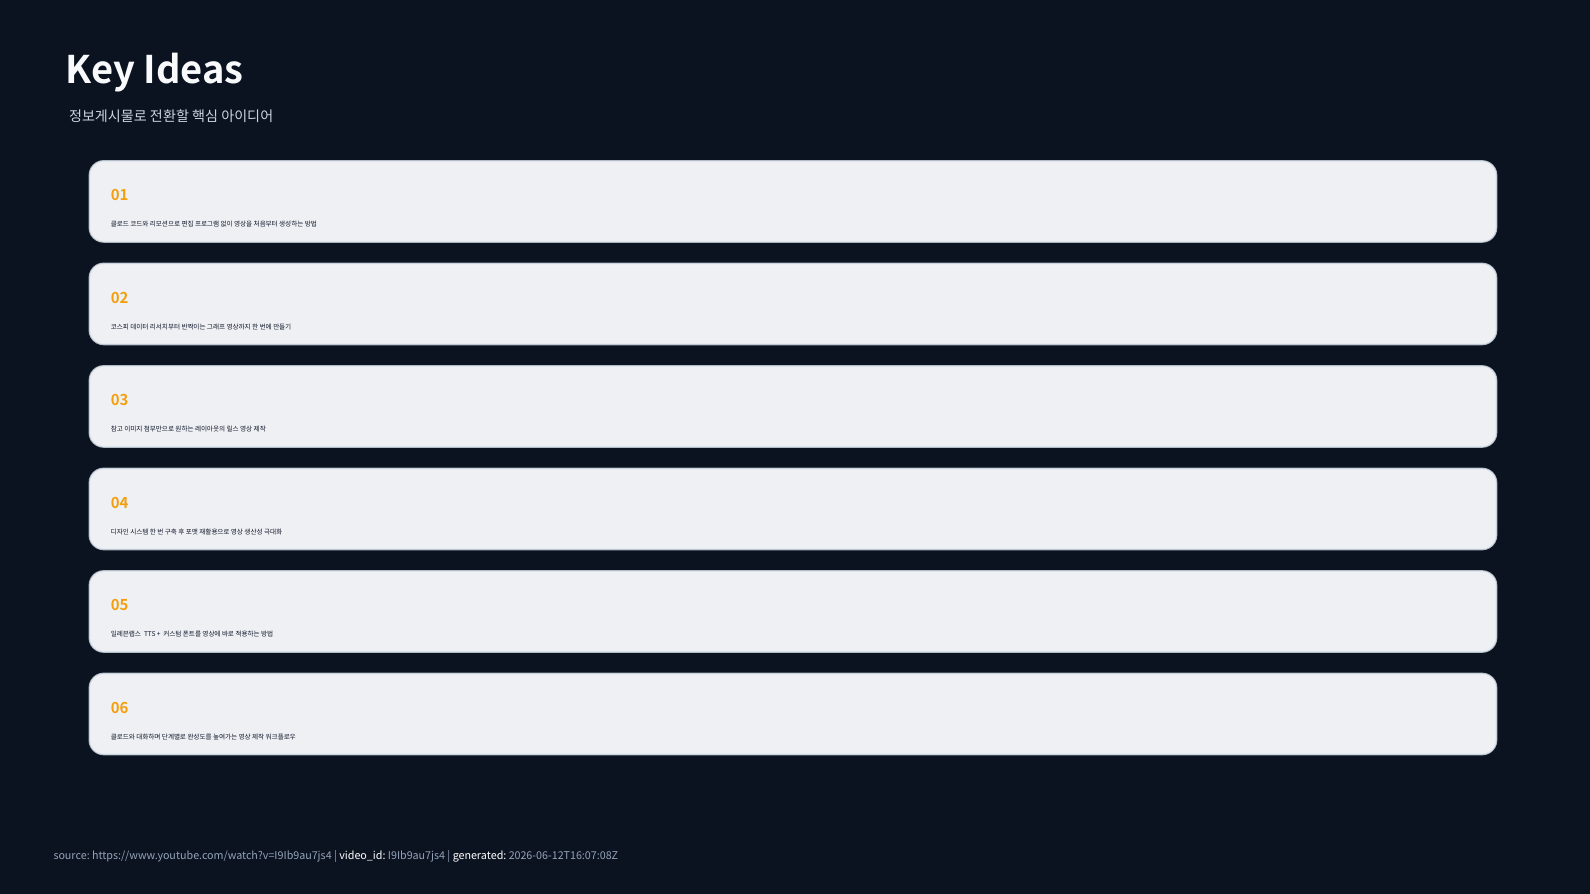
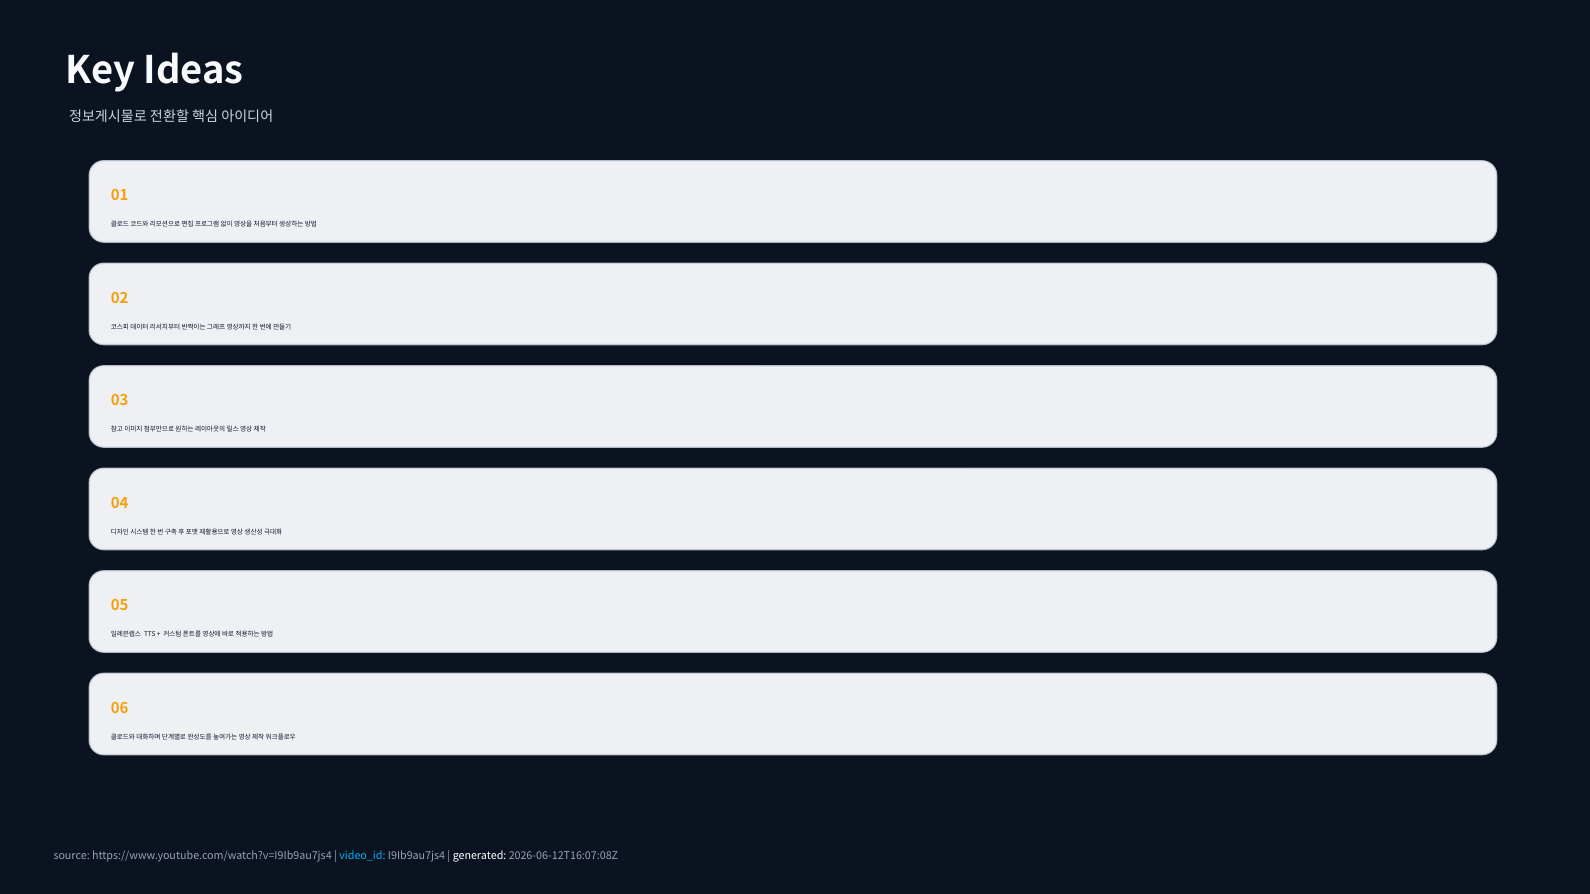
video_id colour: white -> light blue
